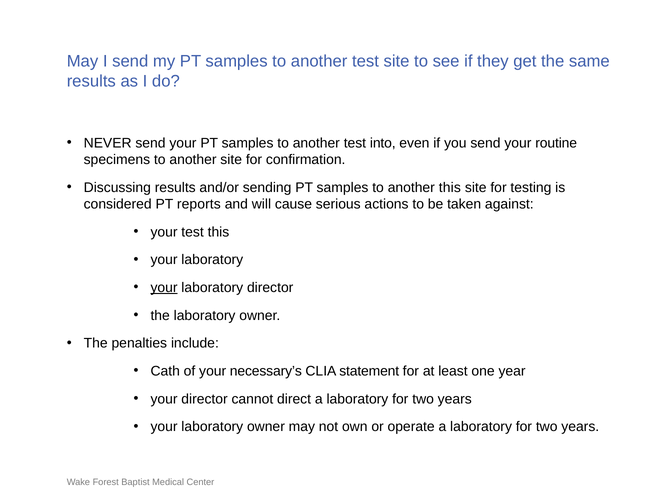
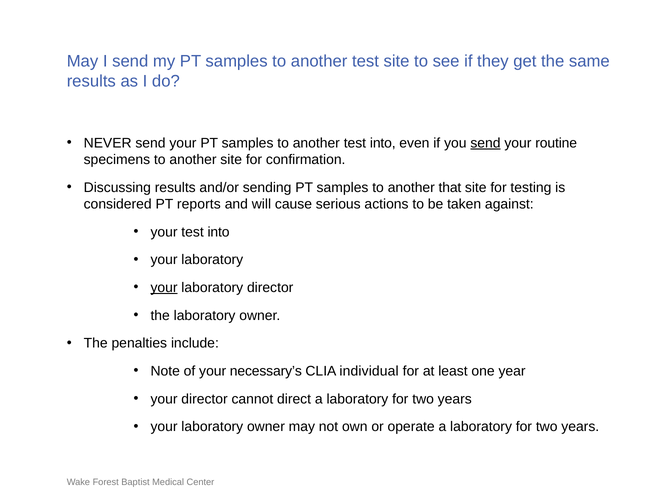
send at (485, 143) underline: none -> present
another this: this -> that
your test this: this -> into
Cath: Cath -> Note
statement: statement -> individual
